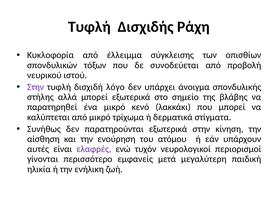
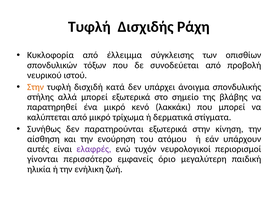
Στην at (36, 87) colour: purple -> orange
λόγο: λόγο -> κατά
μετά: μετά -> όριο
